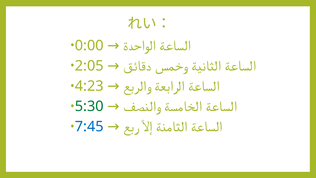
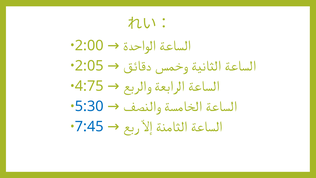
0:00: 0:00 -> 2:00
4:23: 4:23 -> 4:75
5:30 colour: green -> blue
